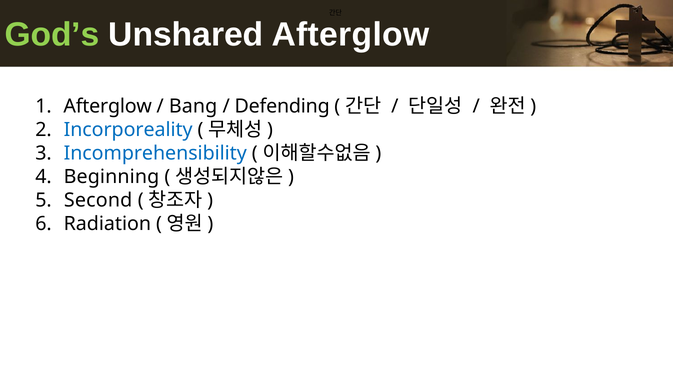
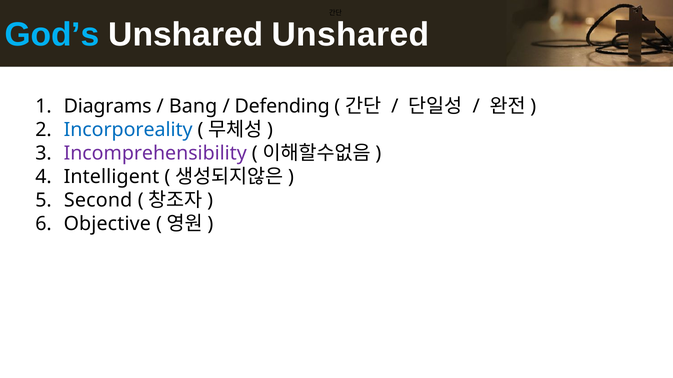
God’s colour: light green -> light blue
Unshared Afterglow: Afterglow -> Unshared
Afterglow at (108, 106): Afterglow -> Diagrams
Incomprehensibility colour: blue -> purple
Beginning: Beginning -> Intelligent
Radiation: Radiation -> Objective
